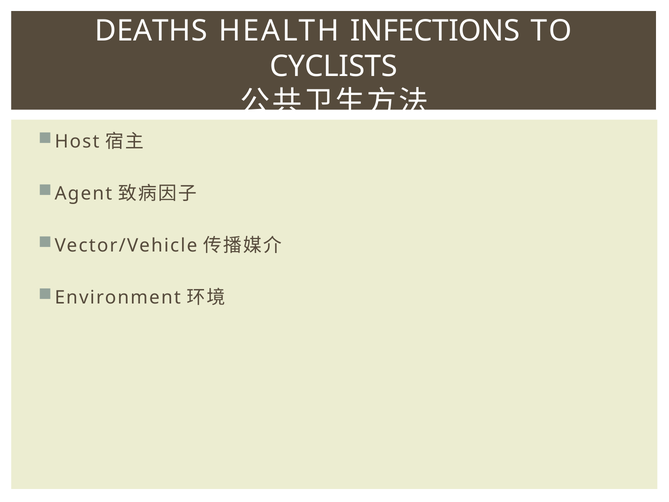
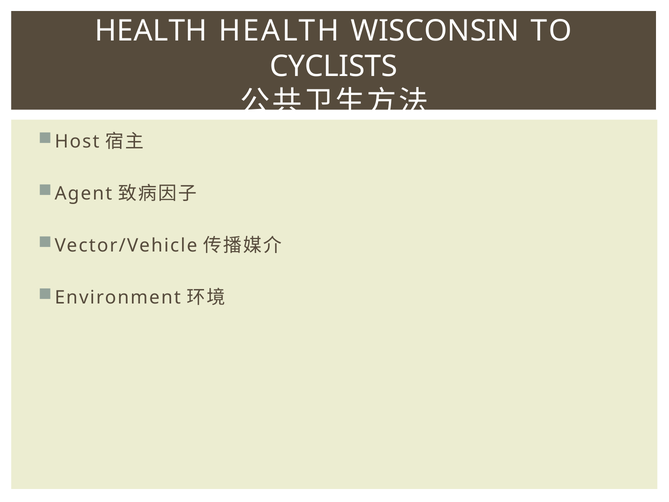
DEATHS at (151, 31): DEATHS -> HEALTH
INFECTIONS: INFECTIONS -> WISCONSIN
